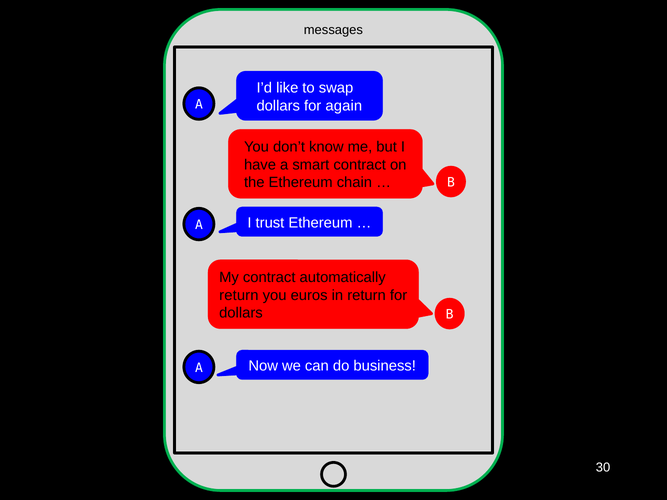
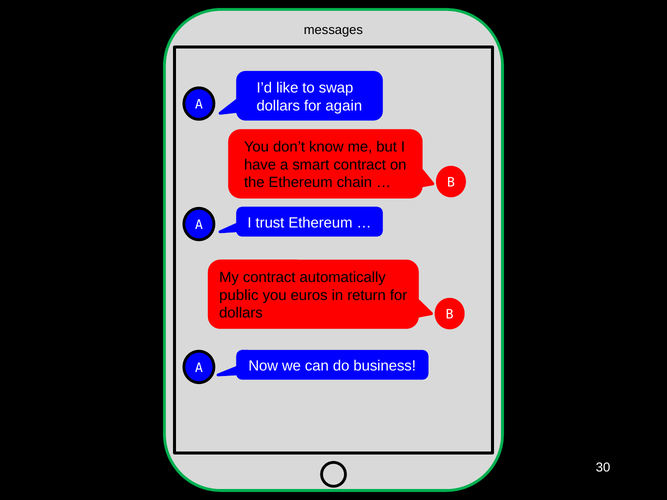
return at (239, 295): return -> public
